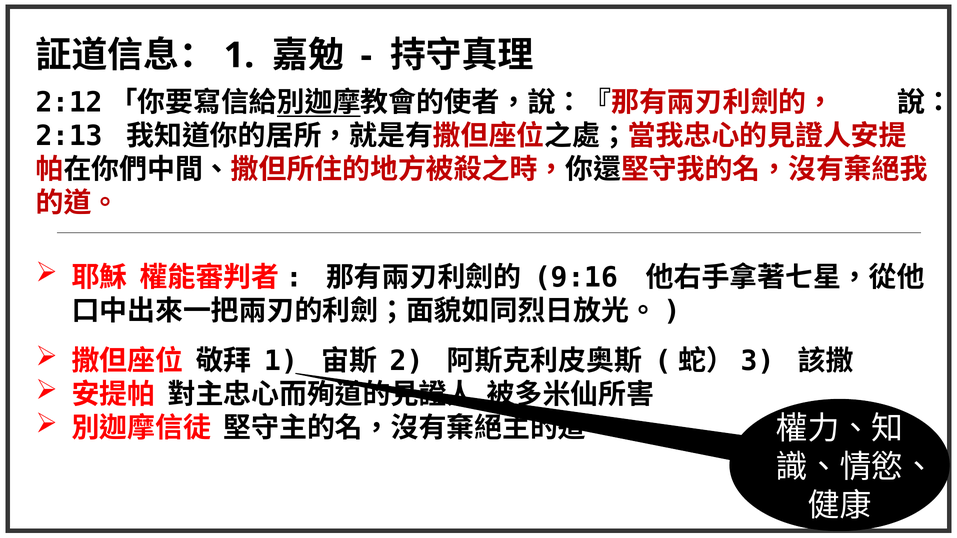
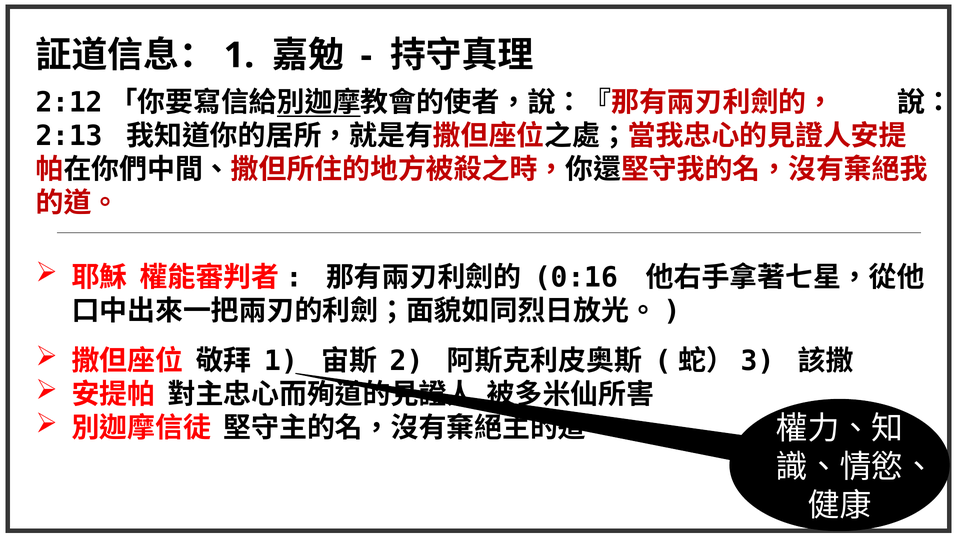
9:16: 9:16 -> 0:16
